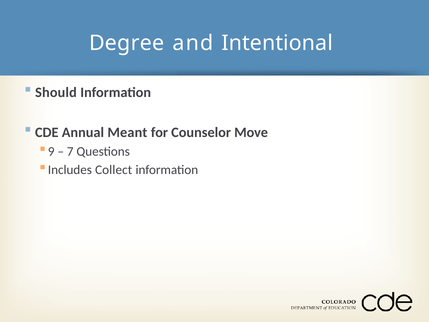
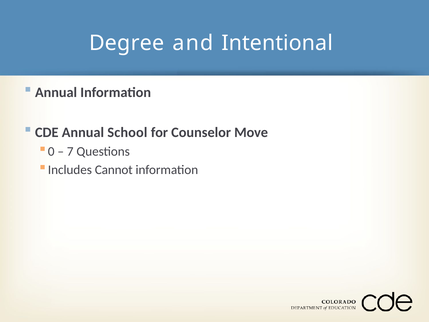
Should at (56, 92): Should -> Annual
Meant: Meant -> School
9: 9 -> 0
Collect: Collect -> Cannot
